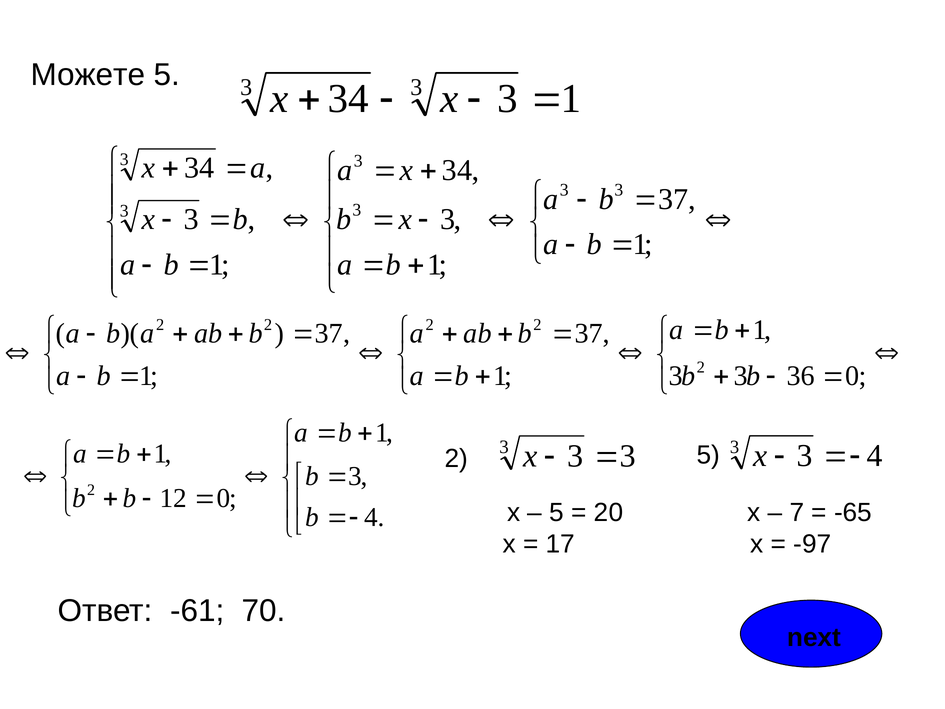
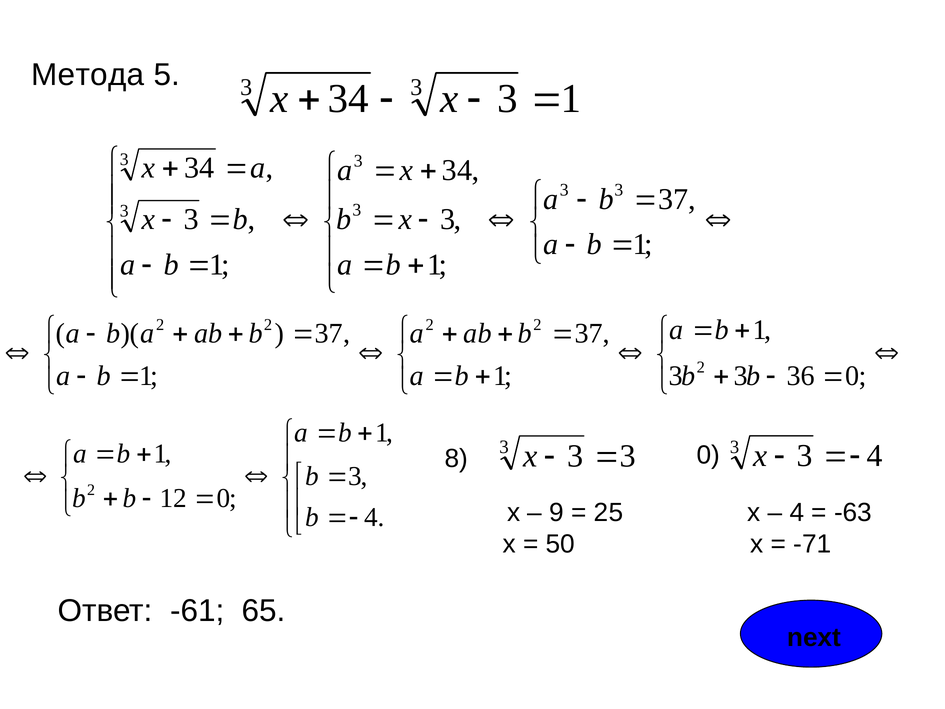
Можете: Можете -> Метода
5 at (709, 455): 5 -> 0
2 at (456, 459): 2 -> 8
5 at (557, 512): 5 -> 9
20: 20 -> 25
7 at (797, 512): 7 -> 4
-65: -65 -> -63
17: 17 -> 50
-97: -97 -> -71
70: 70 -> 65
